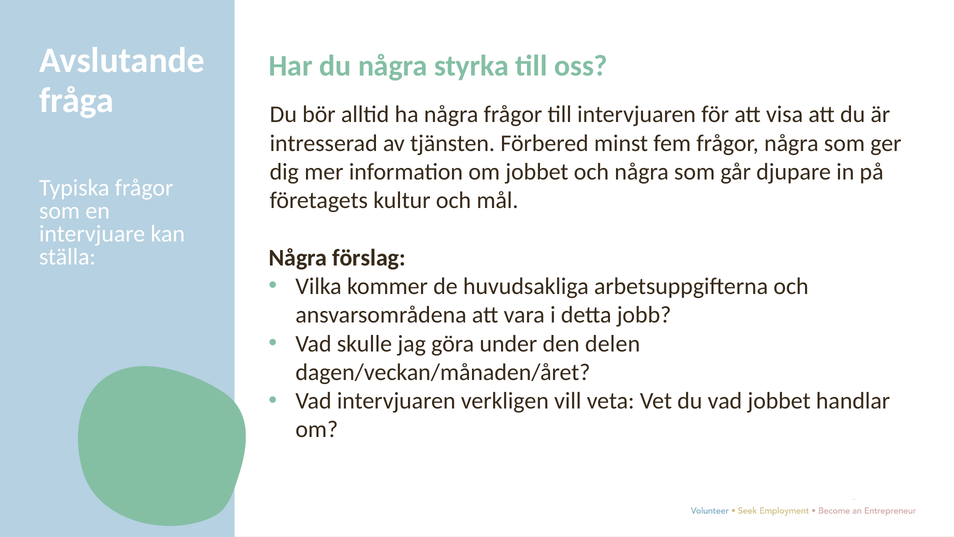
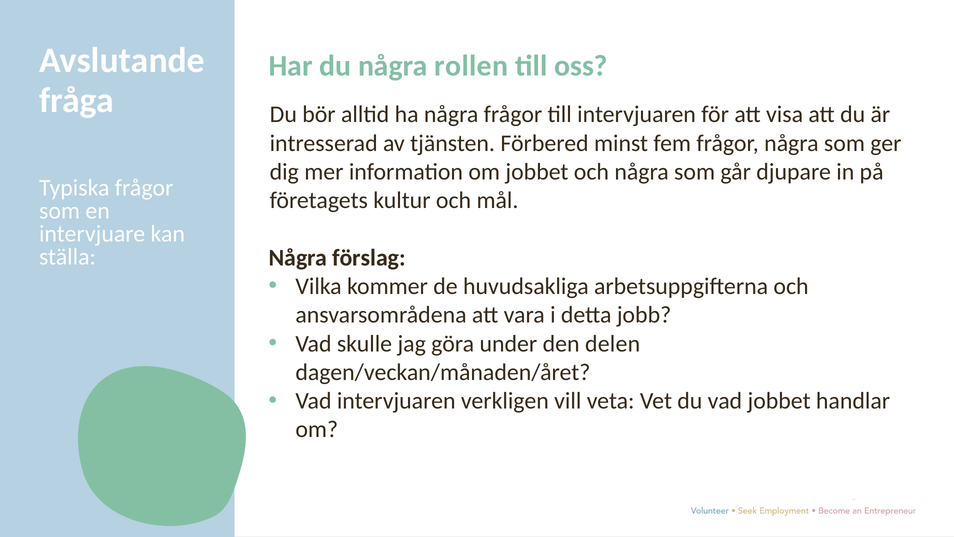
styrka: styrka -> rollen
